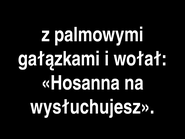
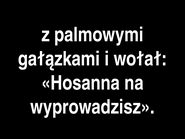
wysłuchujesz: wysłuchujesz -> wyprowadzisz
